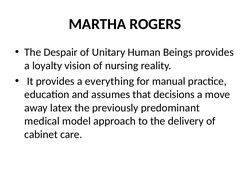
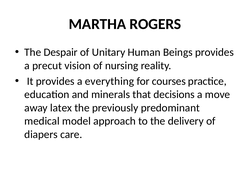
loyalty: loyalty -> precut
manual: manual -> courses
assumes: assumes -> minerals
cabinet: cabinet -> diapers
